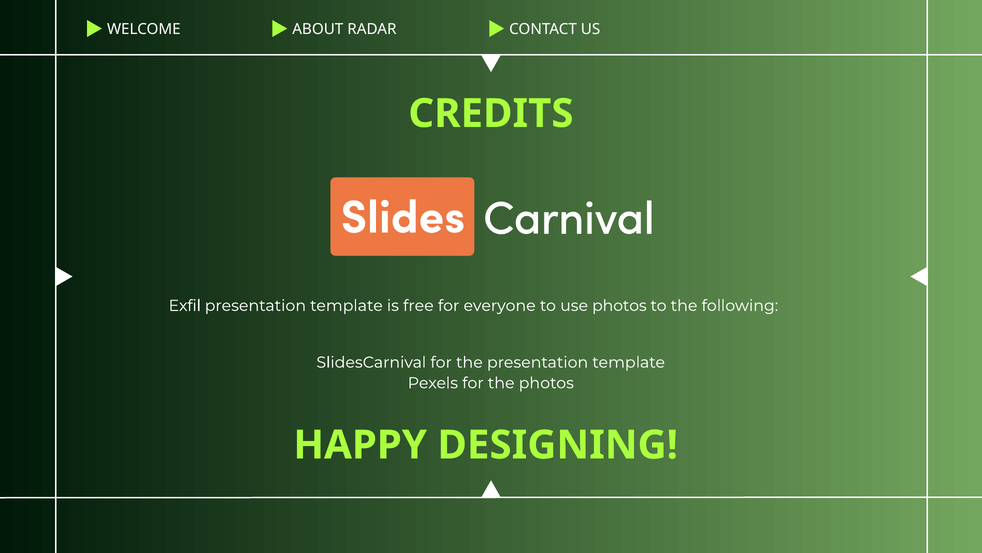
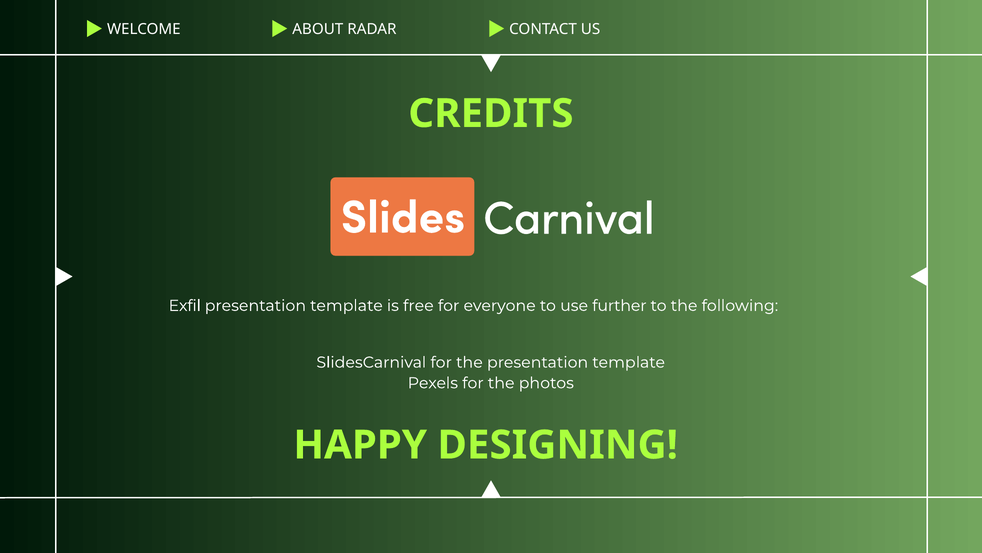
use photos: photos -> further
